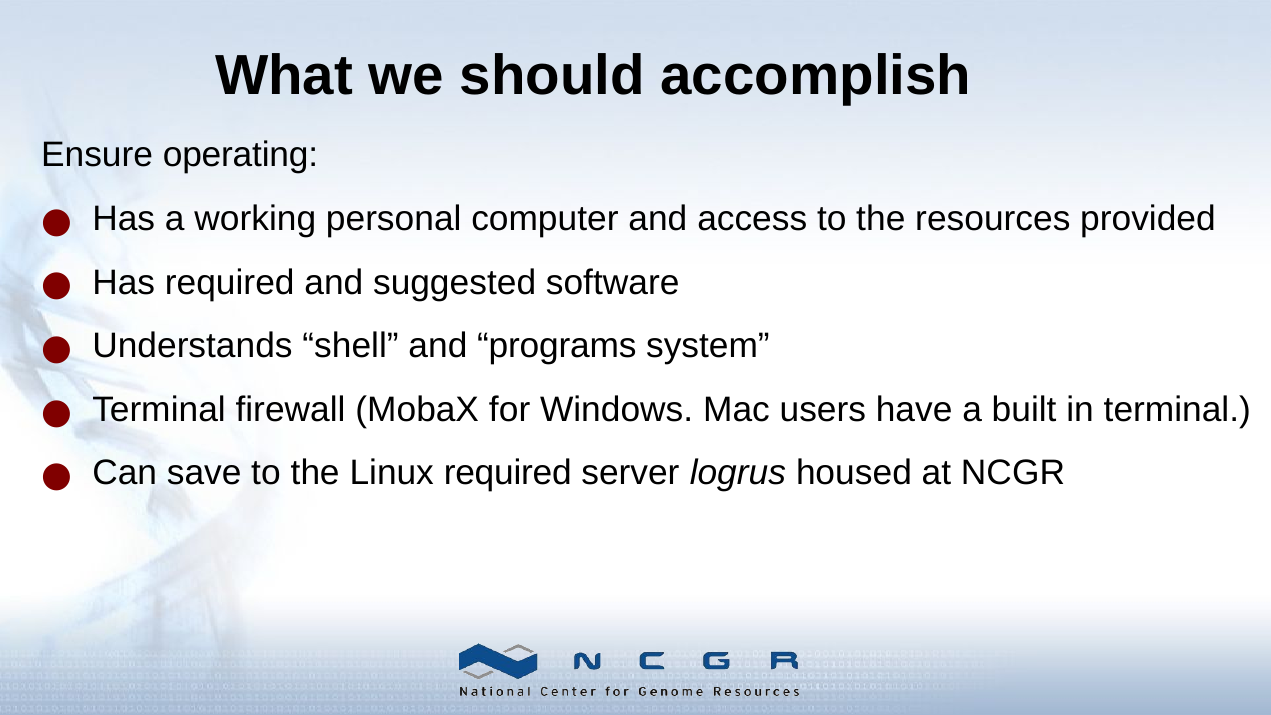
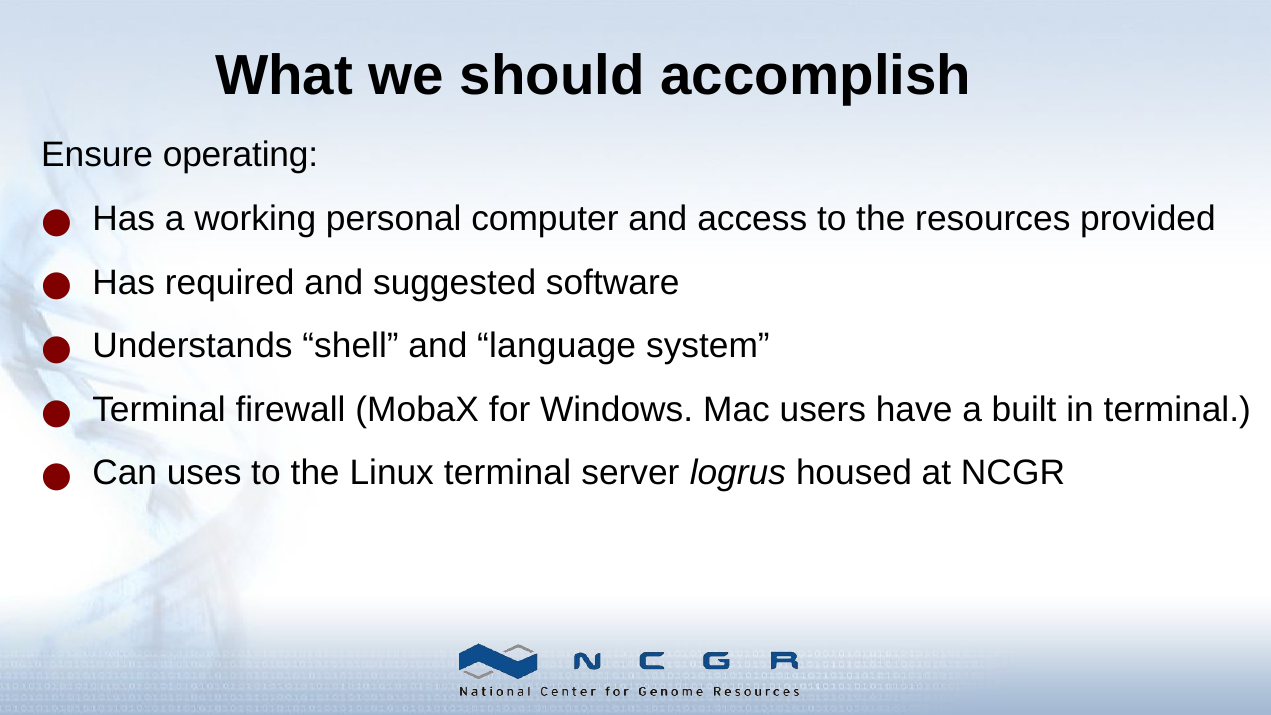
programs: programs -> language
save: save -> uses
Linux required: required -> terminal
